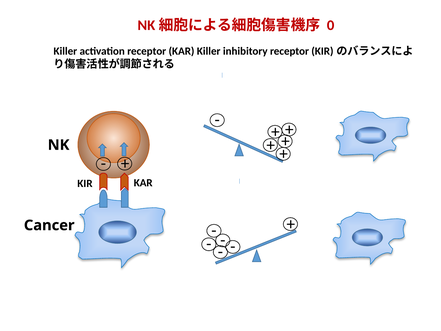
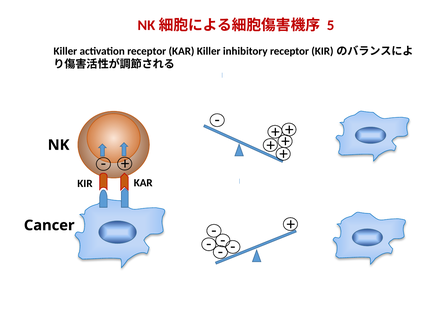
0: 0 -> 5
